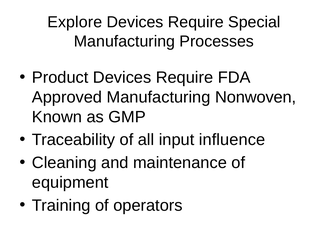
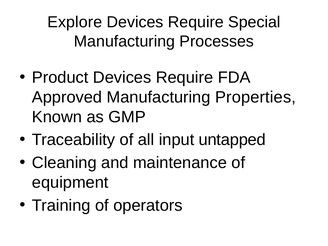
Nonwoven: Nonwoven -> Properties
influence: influence -> untapped
